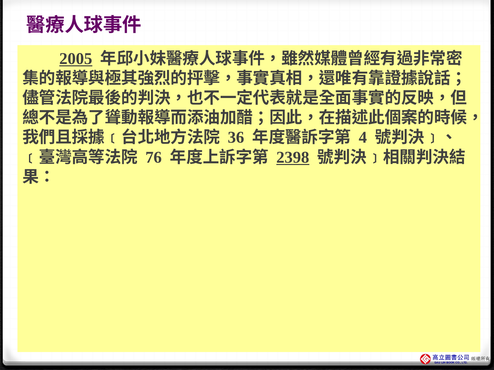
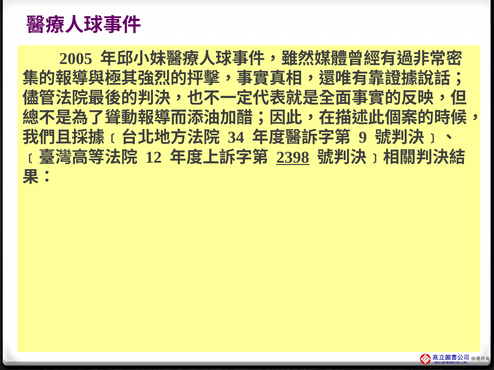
2005 underline: present -> none
36: 36 -> 34
4: 4 -> 9
76: 76 -> 12
